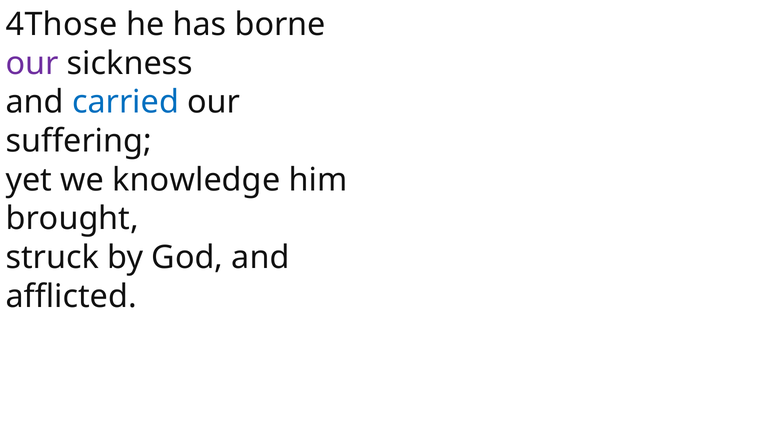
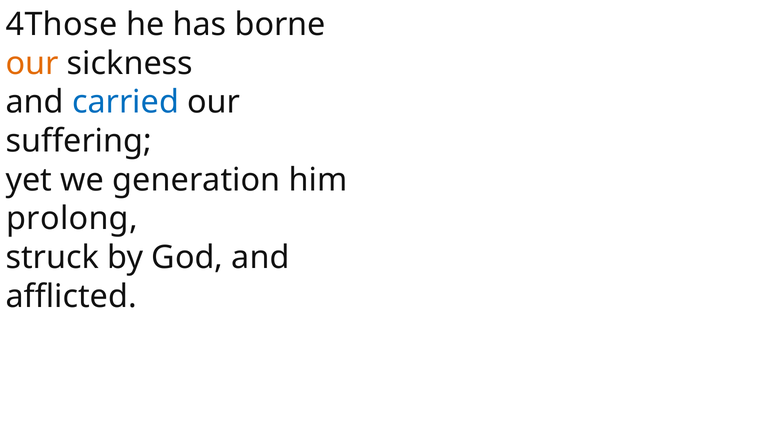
our at (32, 63) colour: purple -> orange
knowledge: knowledge -> generation
brought: brought -> prolong
